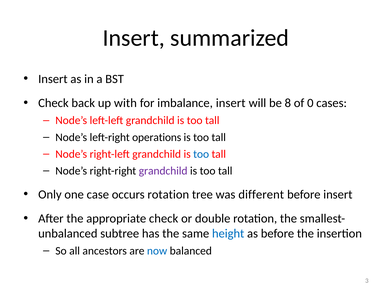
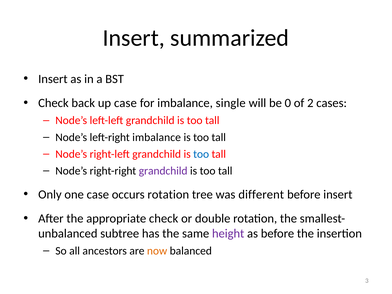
up with: with -> case
imbalance insert: insert -> single
8: 8 -> 0
0: 0 -> 2
left-right operations: operations -> imbalance
height colour: blue -> purple
now colour: blue -> orange
